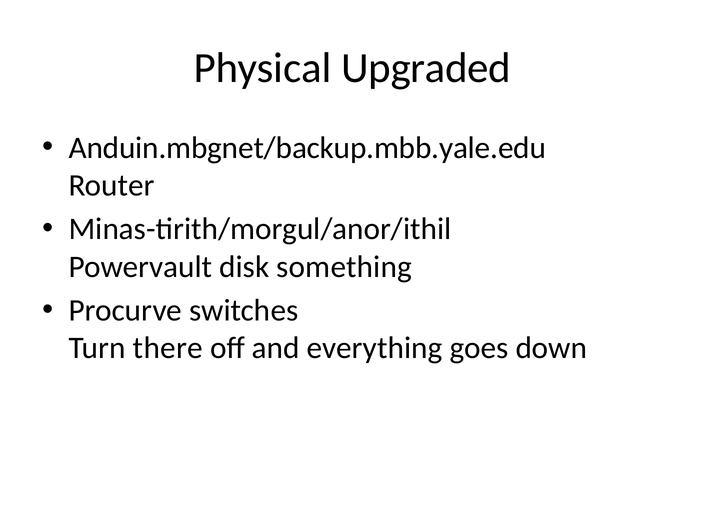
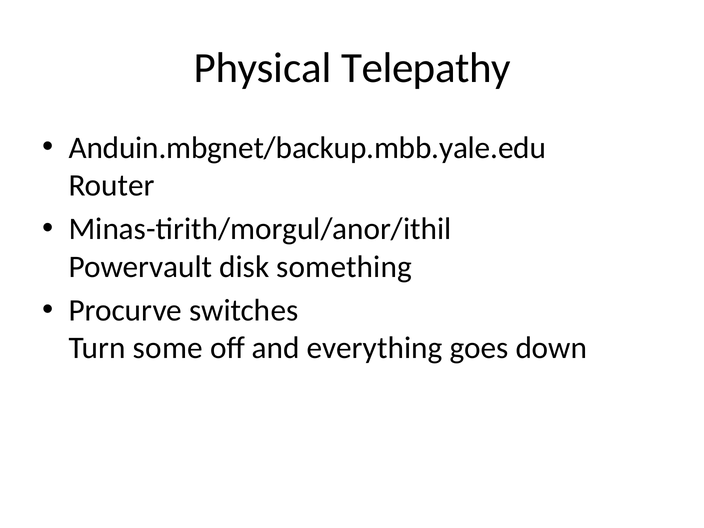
Upgraded: Upgraded -> Telepathy
there: there -> some
